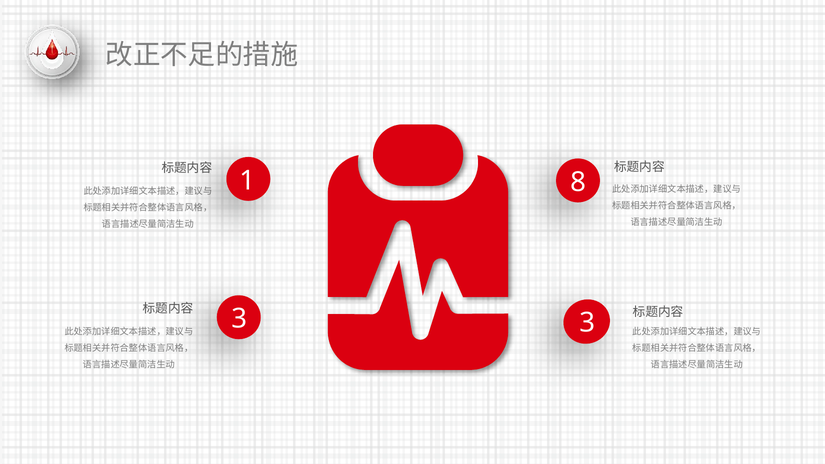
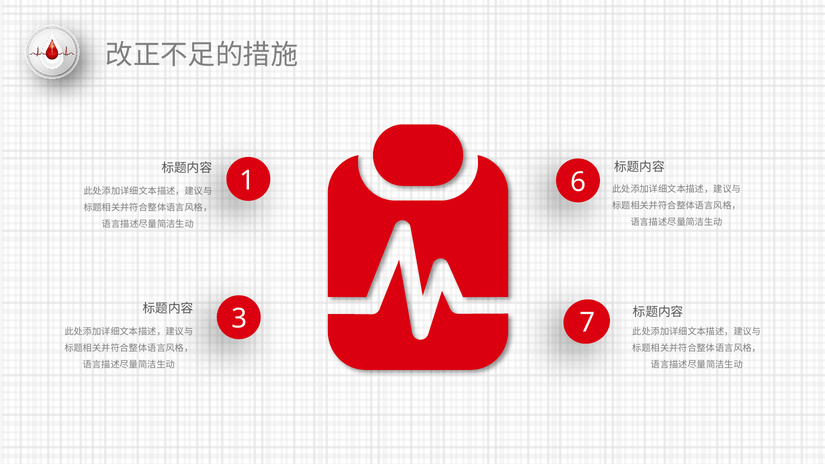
8: 8 -> 6
3 3: 3 -> 7
